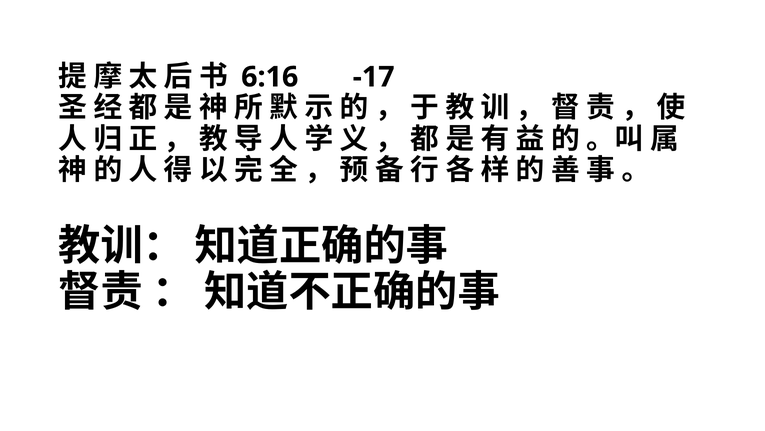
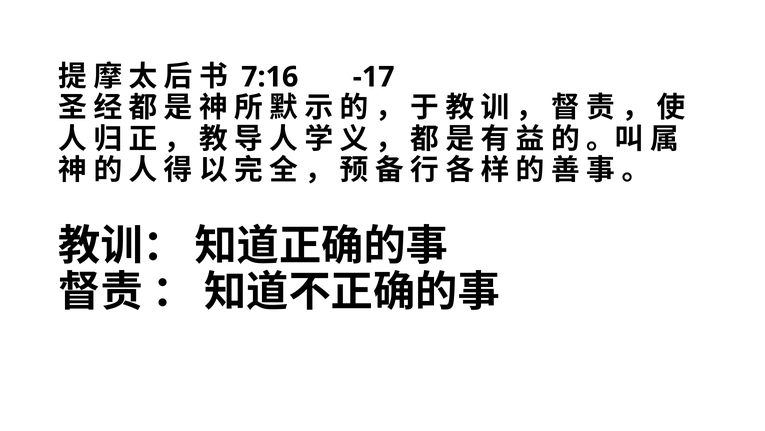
6:16: 6:16 -> 7:16
